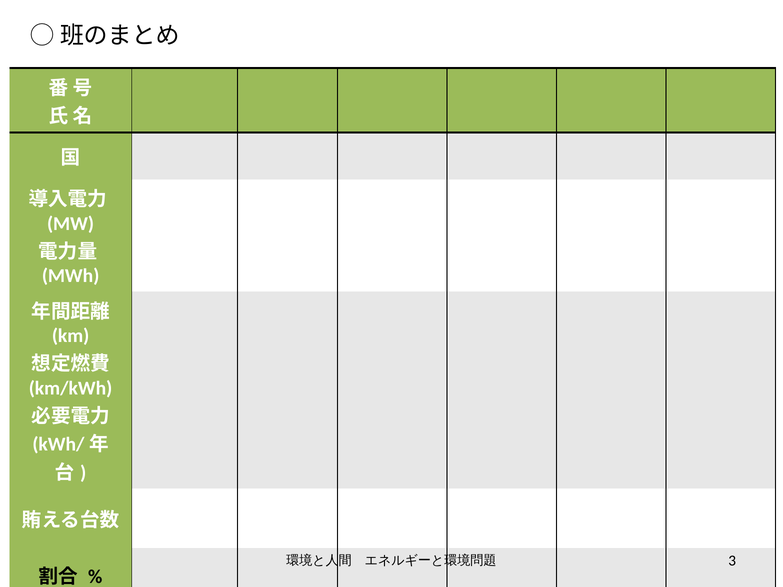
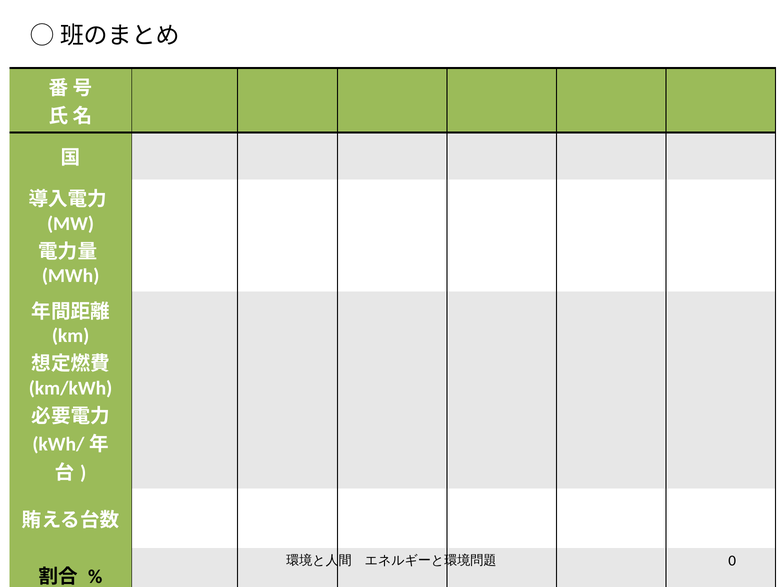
3: 3 -> 0
